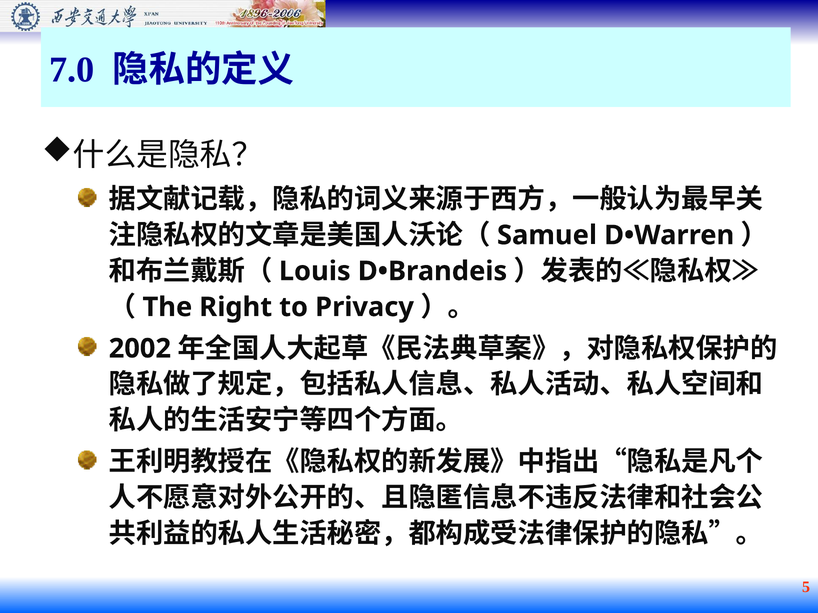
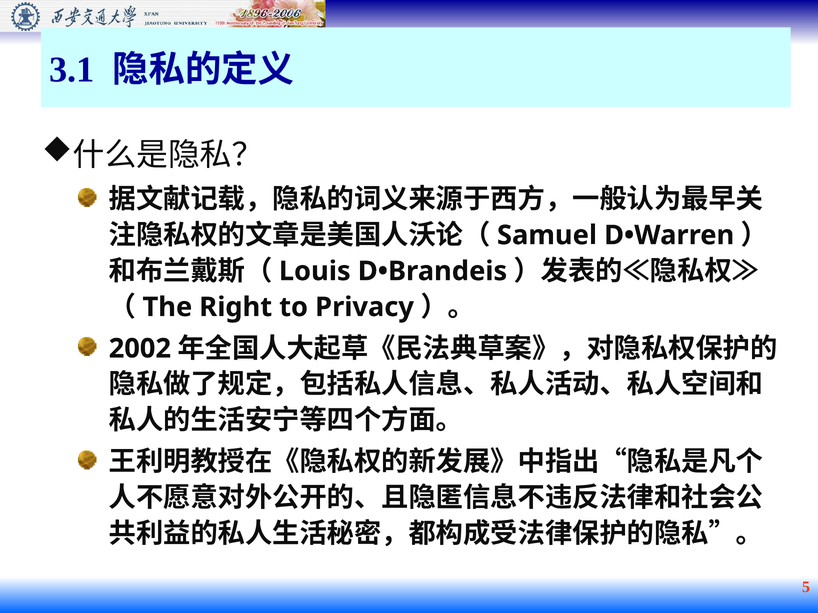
7.0: 7.0 -> 3.1
